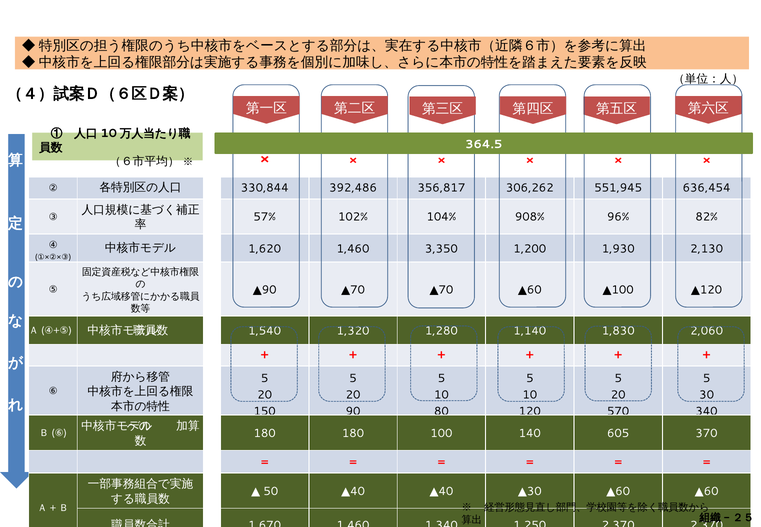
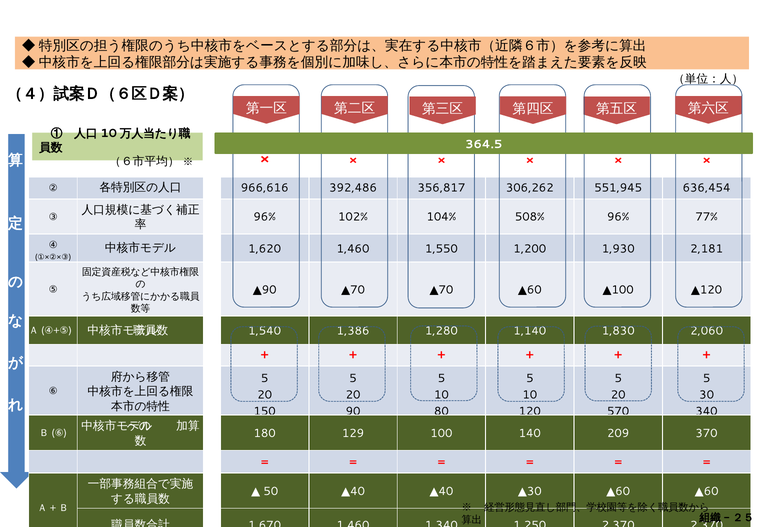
330,844: 330,844 -> 966,616
57% at (265, 217): 57% -> 96%
908%: 908% -> 508%
82%: 82% -> 77%
3,350: 3,350 -> 1,550
2,130: 2,130 -> 2,181
1,320: 1,320 -> 1,386
180 180: 180 -> 129
605: 605 -> 209
